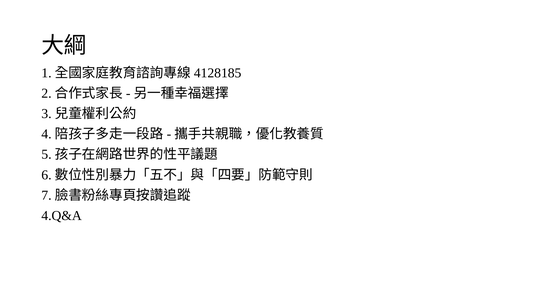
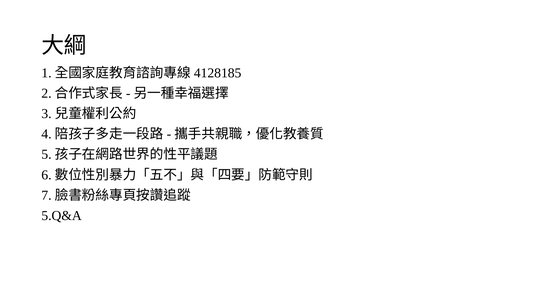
4.Q&A: 4.Q&A -> 5.Q&A
